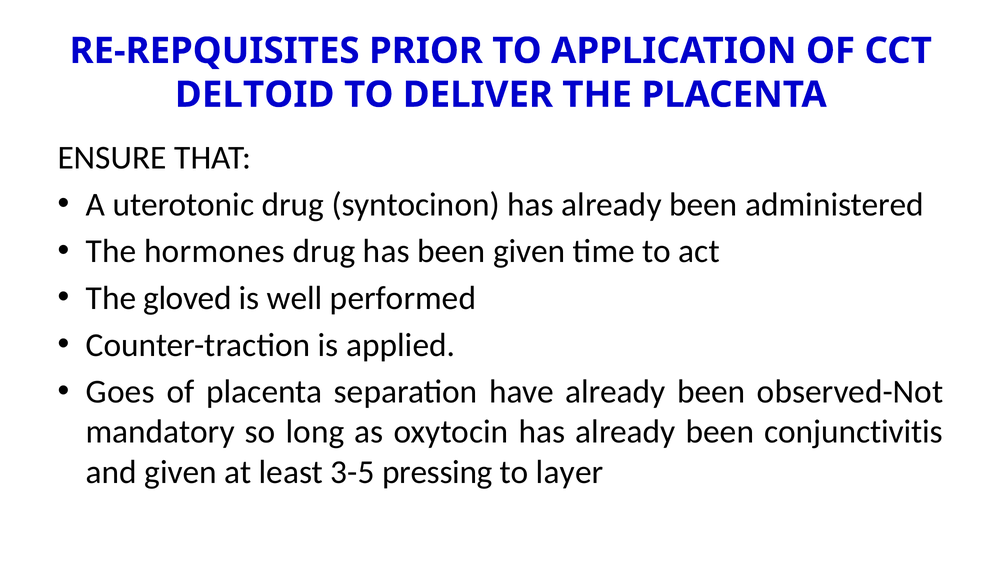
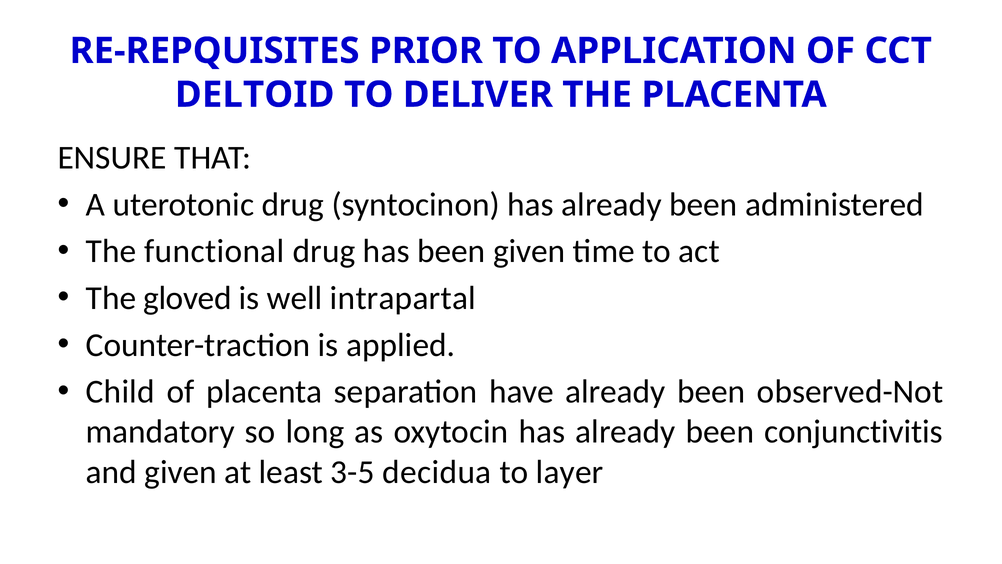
hormones: hormones -> functional
performed: performed -> intrapartal
Goes: Goes -> Child
pressing: pressing -> decidua
